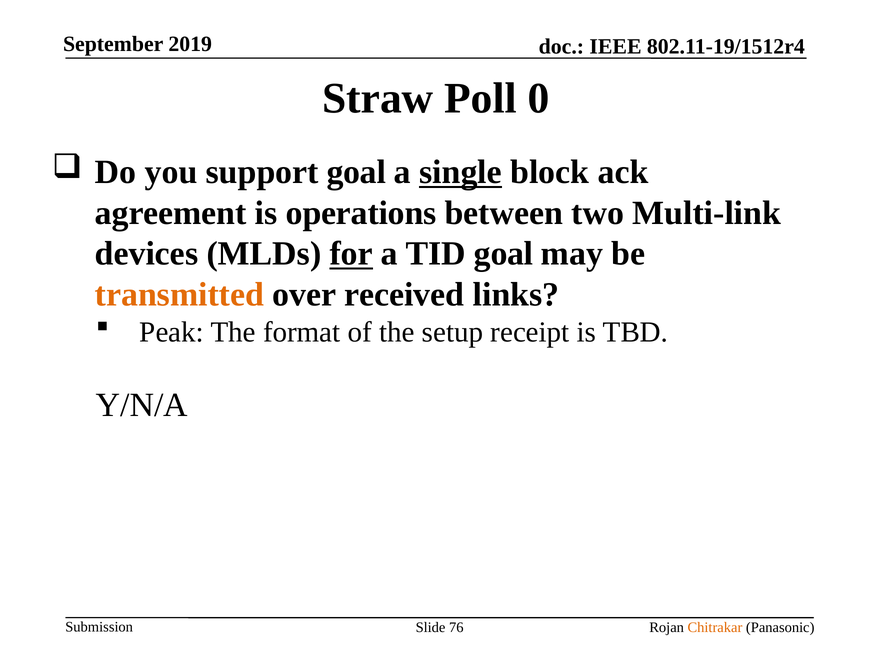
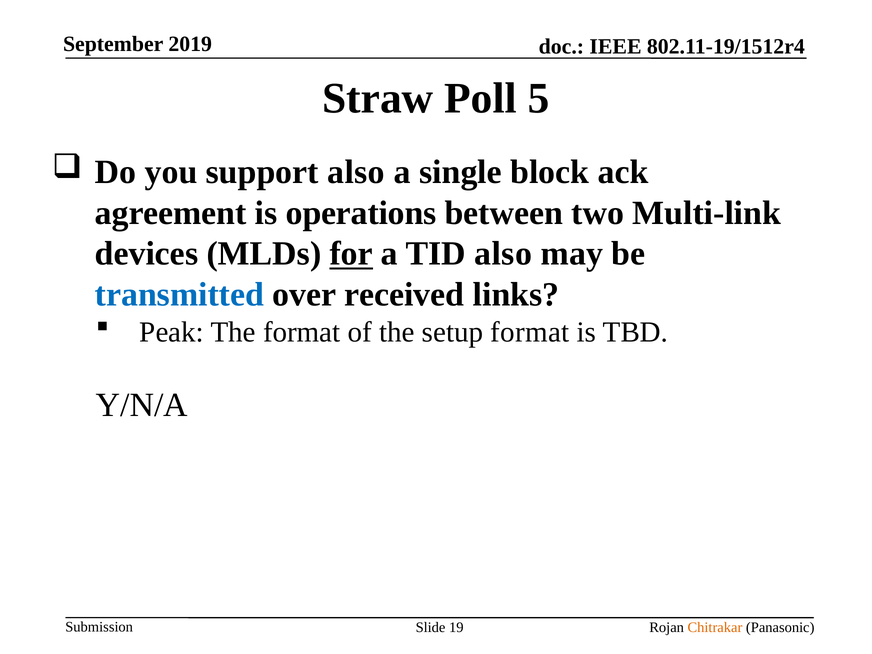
0: 0 -> 5
support goal: goal -> also
single underline: present -> none
TID goal: goal -> also
transmitted colour: orange -> blue
setup receipt: receipt -> format
76: 76 -> 19
